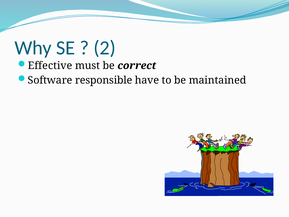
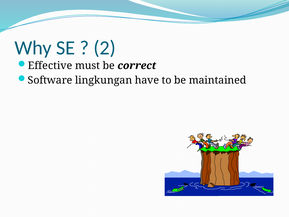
responsible: responsible -> lingkungan
